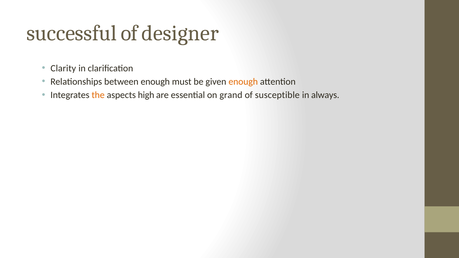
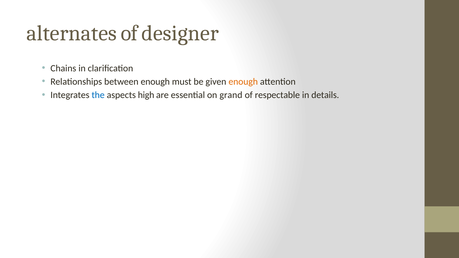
successful: successful -> alternates
Clarity: Clarity -> Chains
the colour: orange -> blue
susceptible: susceptible -> respectable
always: always -> details
